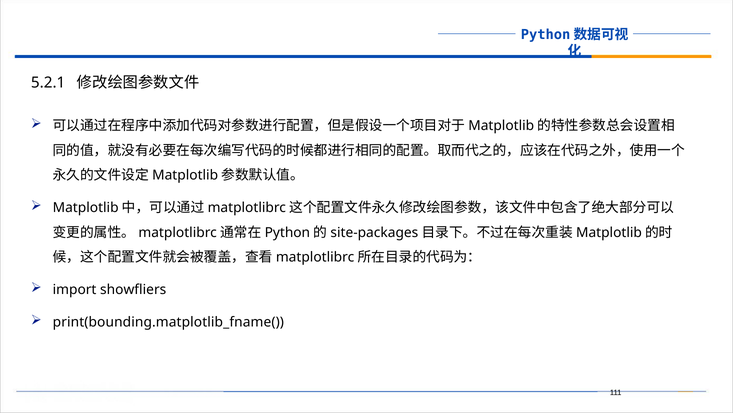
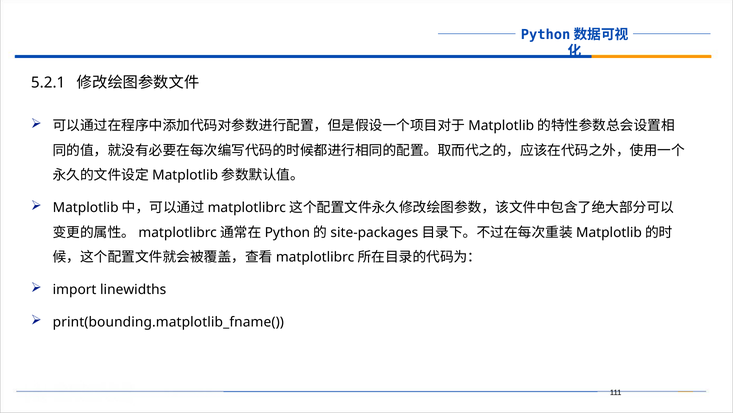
showfliers: showfliers -> linewidths
